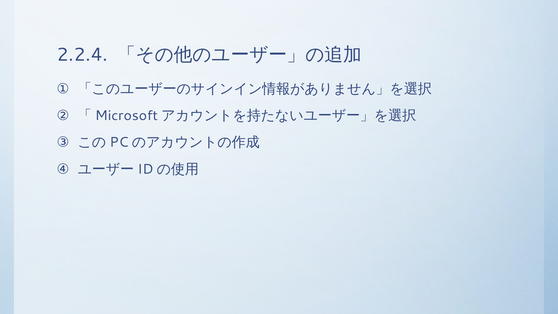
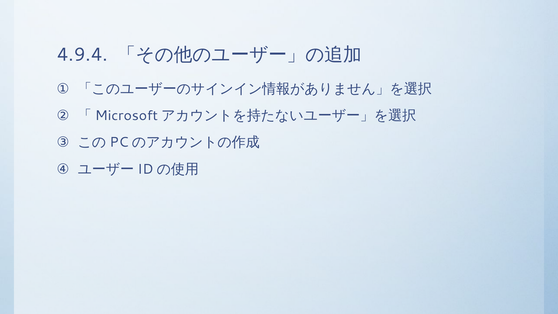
2.2.4: 2.2.4 -> 4.9.4
